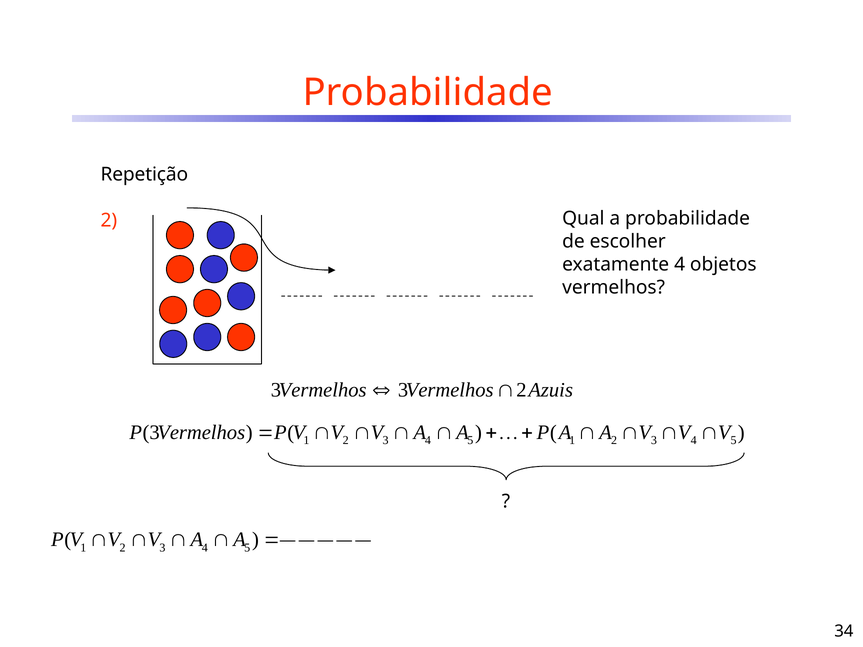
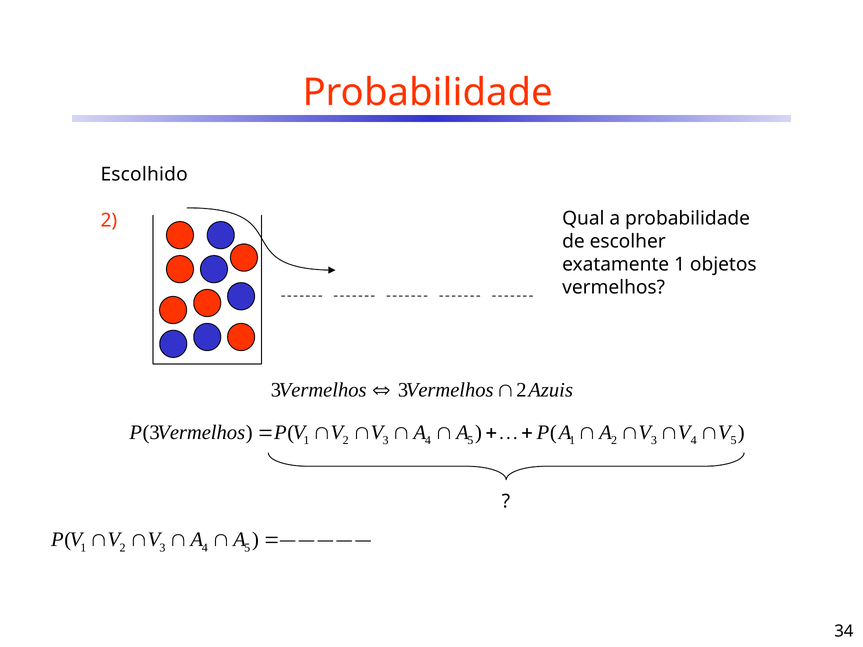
Repetição: Repetição -> Escolhido
exatamente 4: 4 -> 1
